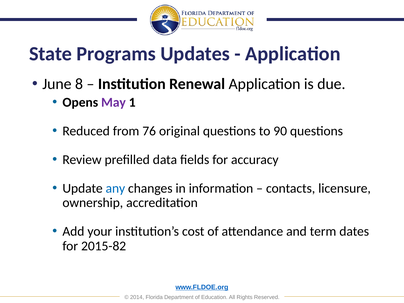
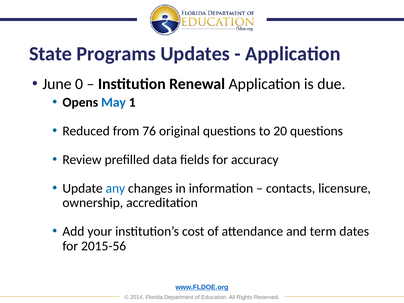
8: 8 -> 0
May colour: purple -> blue
90: 90 -> 20
2015-82: 2015-82 -> 2015-56
